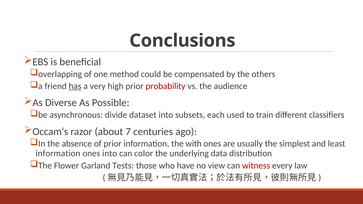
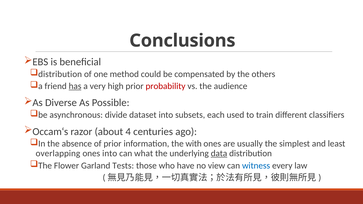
overlapping at (60, 74): overlapping -> distribution
7: 7 -> 4
information at (58, 154): information -> overlapping
color: color -> what
data underline: none -> present
witness colour: red -> blue
